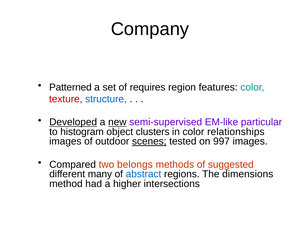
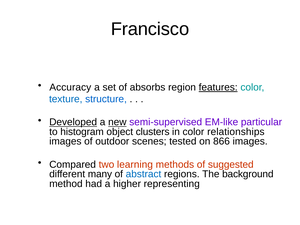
Company: Company -> Francisco
Patterned: Patterned -> Accuracy
requires: requires -> absorbs
features underline: none -> present
texture colour: red -> blue
scenes underline: present -> none
997: 997 -> 866
belongs: belongs -> learning
dimensions: dimensions -> background
intersections: intersections -> representing
